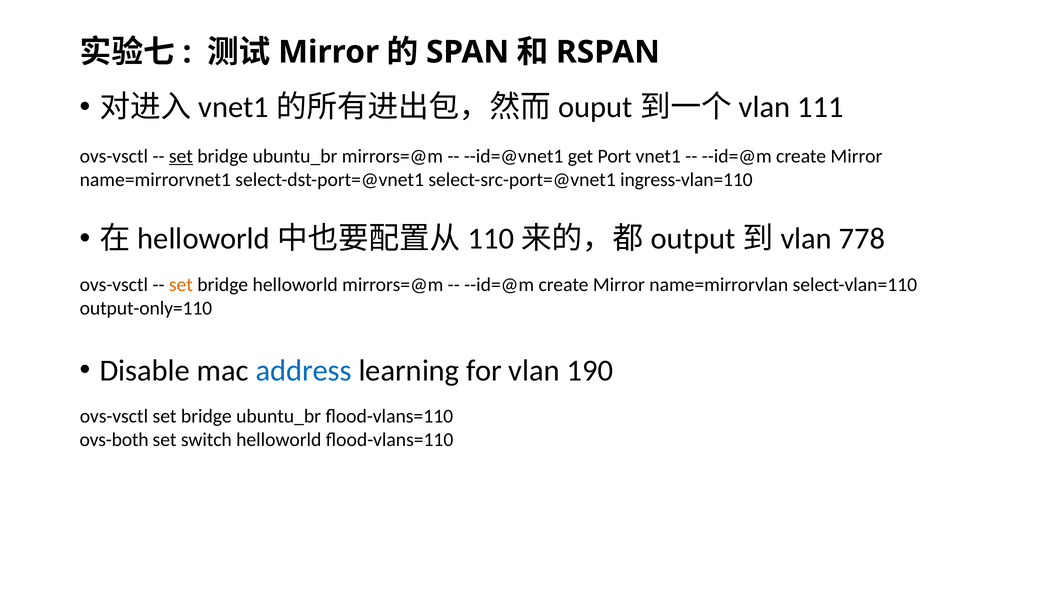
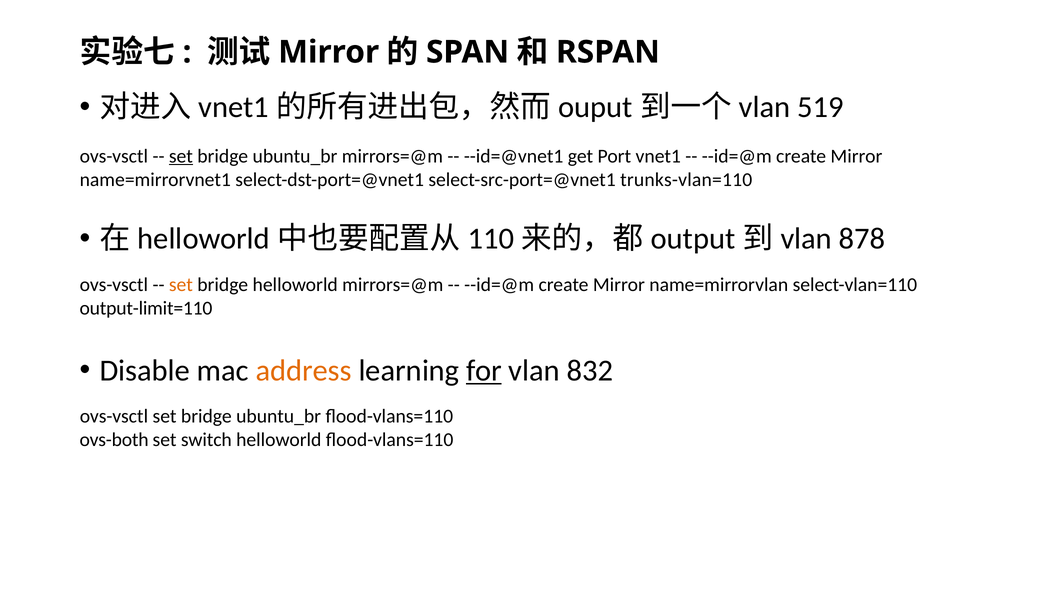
111: 111 -> 519
ingress-vlan=110: ingress-vlan=110 -> trunks-vlan=110
778: 778 -> 878
output-only=110: output-only=110 -> output-limit=110
address colour: blue -> orange
for underline: none -> present
190: 190 -> 832
